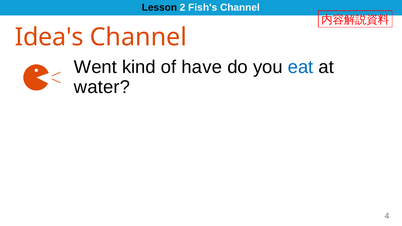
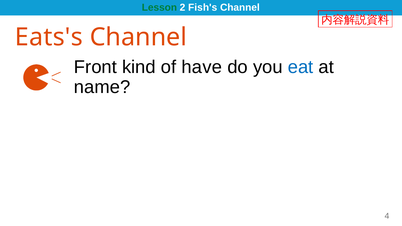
Lesson colour: black -> green
Idea's: Idea's -> Eats's
Went: Went -> Front
water: water -> name
